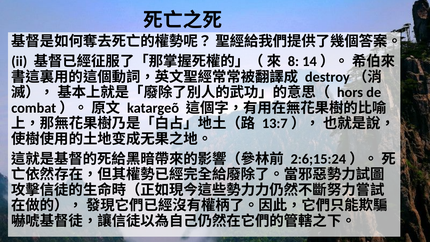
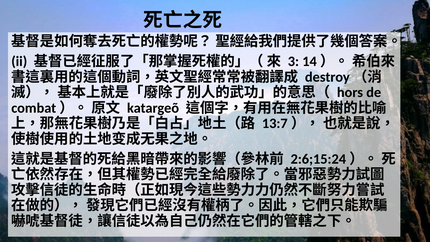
8: 8 -> 3
